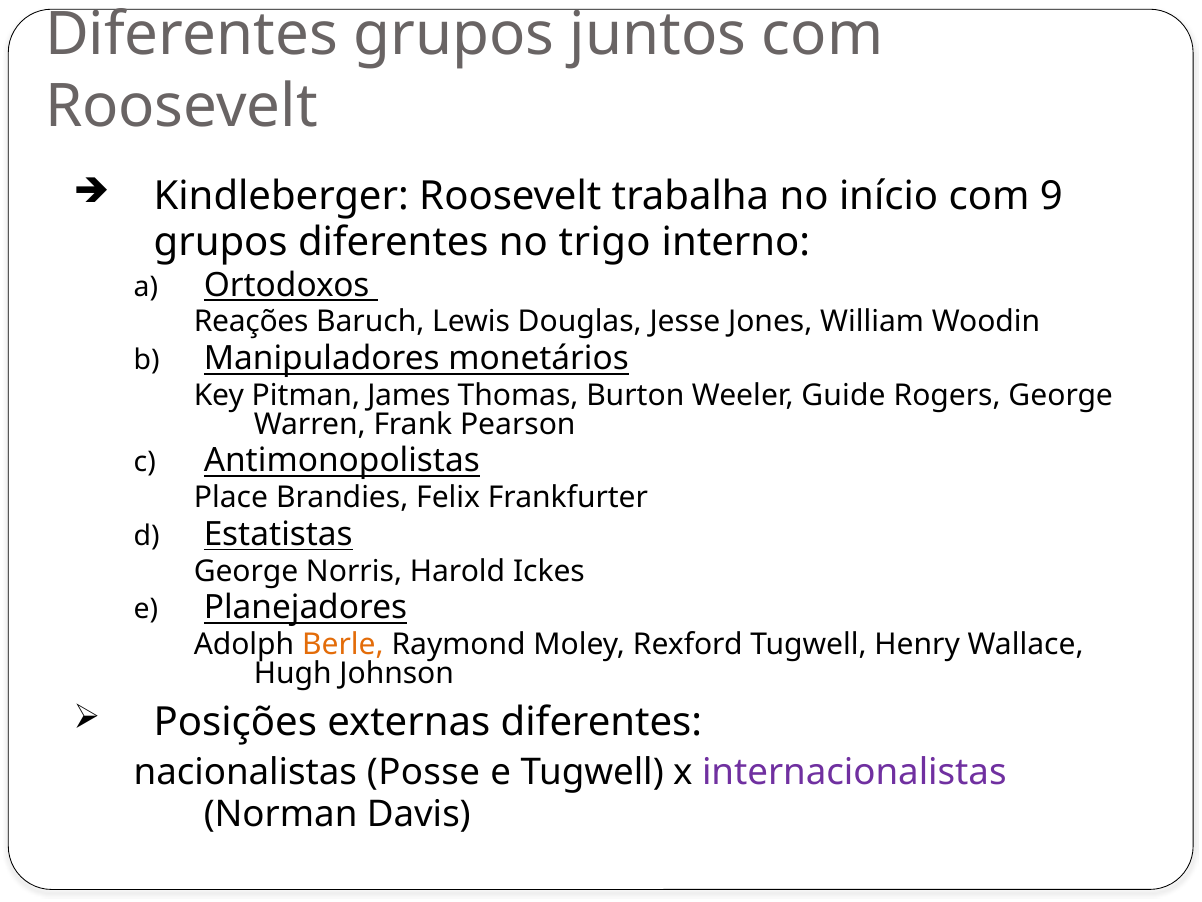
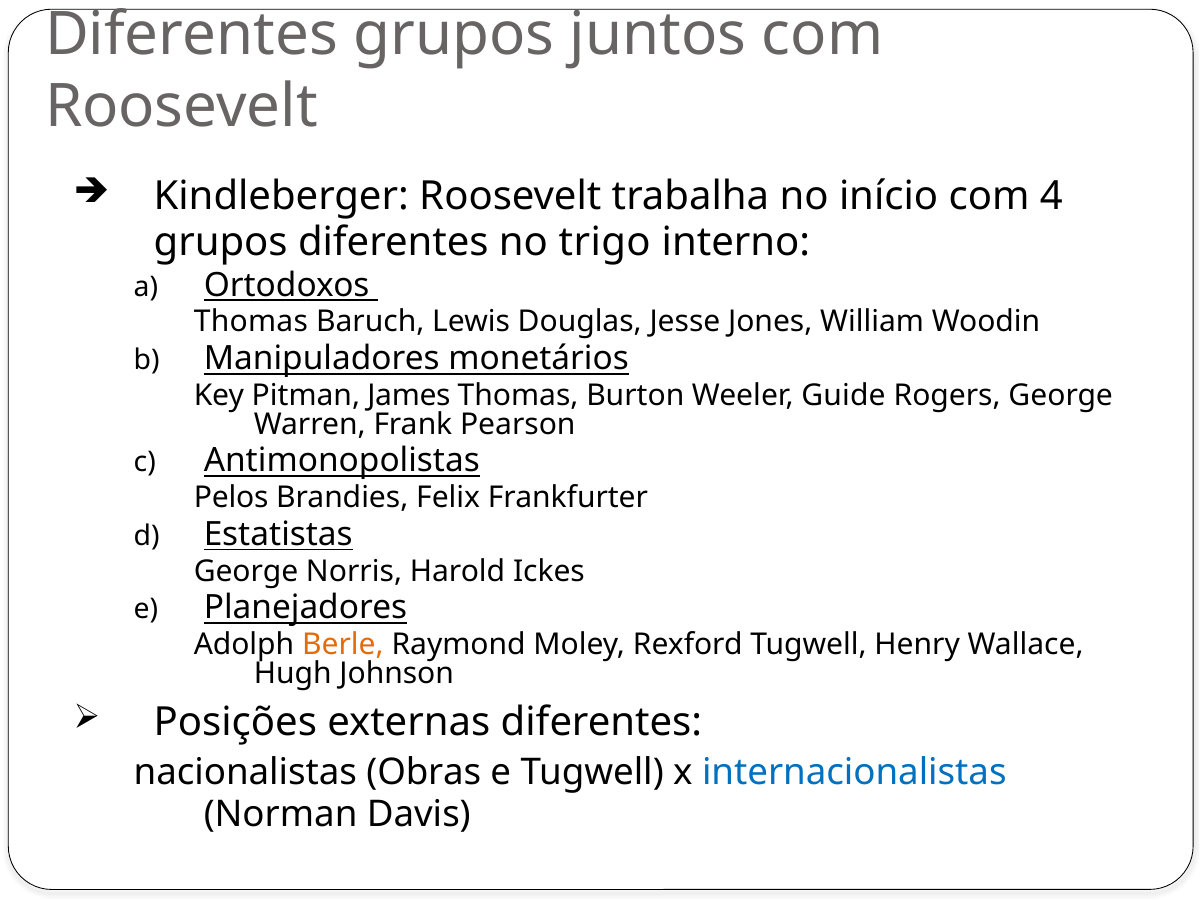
9: 9 -> 4
Reações at (251, 322): Reações -> Thomas
Place: Place -> Pelos
Posse: Posse -> Obras
internacionalistas colour: purple -> blue
